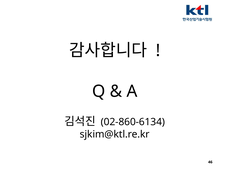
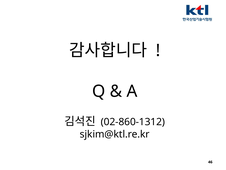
02-860-6134: 02-860-6134 -> 02-860-1312
